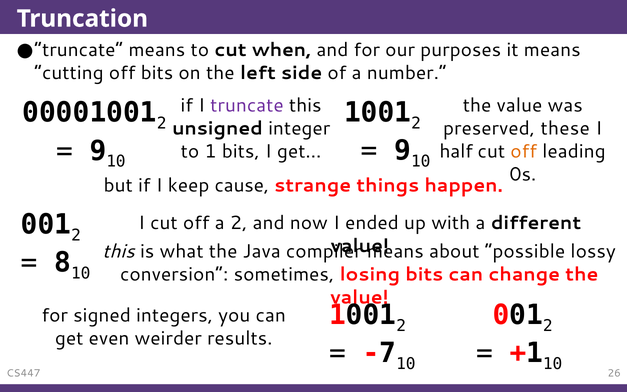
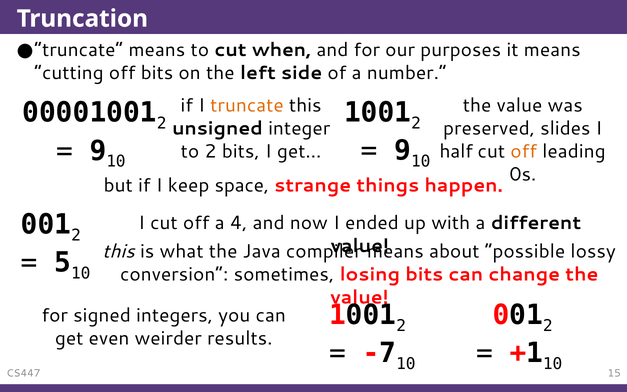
truncate colour: purple -> orange
these: these -> slides
to 1: 1 -> 2
cause: cause -> space
a 2: 2 -> 4
8: 8 -> 5
26: 26 -> 15
